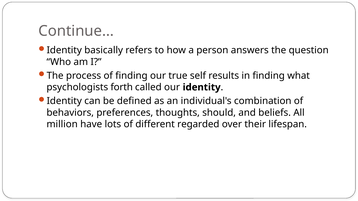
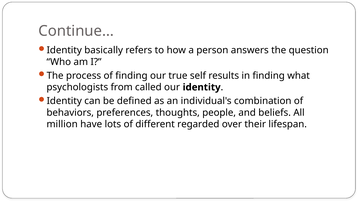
forth: forth -> from
should: should -> people
